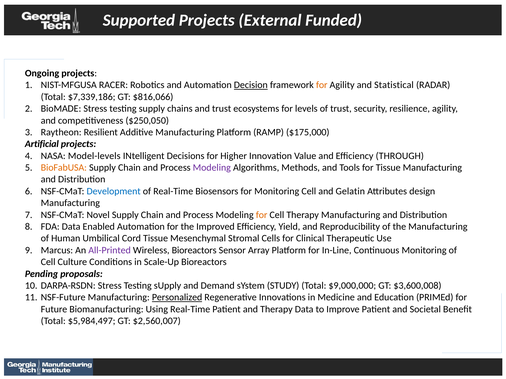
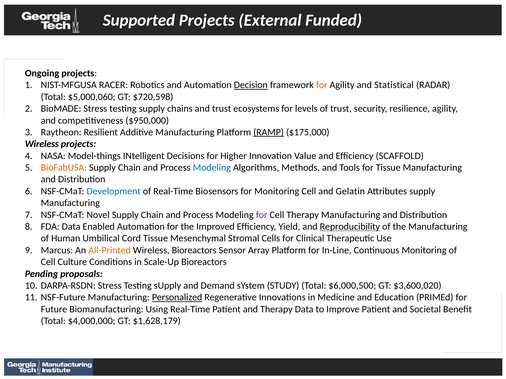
$7,339,186: $7,339,186 -> $5,000,060
$816,066: $816,066 -> $720,598
$250,050: $250,050 -> $950,000
RAMP underline: none -> present
Artificial at (42, 144): Artificial -> Wireless
Model-levels: Model-levels -> Model-things
THROUGH: THROUGH -> SCAFFOLD
Modeling at (212, 168) colour: purple -> blue
Attributes design: design -> supply
for at (262, 215) colour: orange -> purple
Reproducibility underline: none -> present
All-Printed colour: purple -> orange
$9,000,000: $9,000,000 -> $6,000,500
$3,600,008: $3,600,008 -> $3,600,020
$5,984,497: $5,984,497 -> $4,000,000
$2,560,007: $2,560,007 -> $1,628,179
